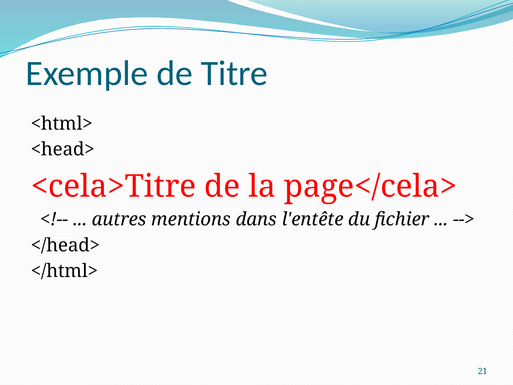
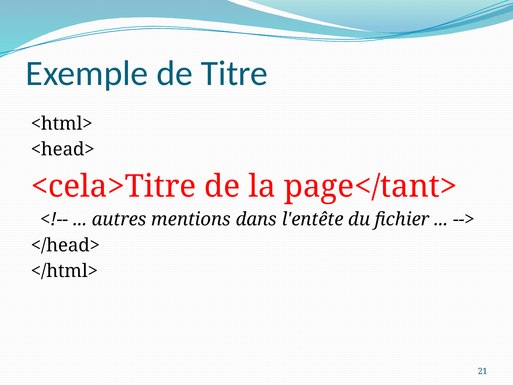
page</cela>: page</cela> -> page</tant>
